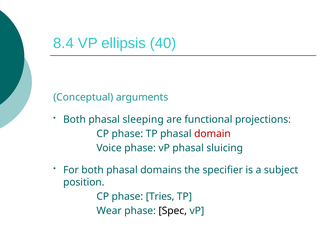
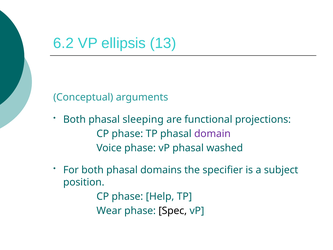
8.4: 8.4 -> 6.2
40: 40 -> 13
domain colour: red -> purple
sluicing: sluicing -> washed
Tries: Tries -> Help
